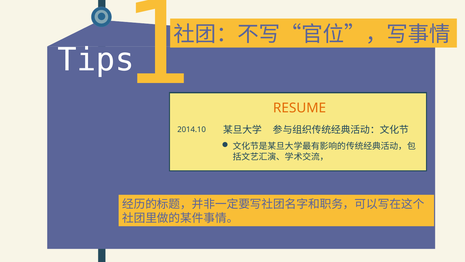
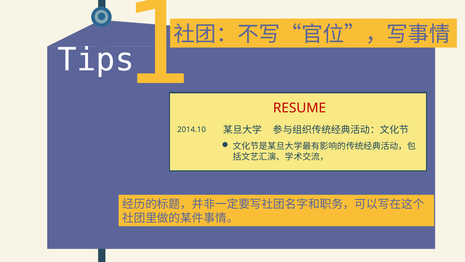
RESUME colour: orange -> red
